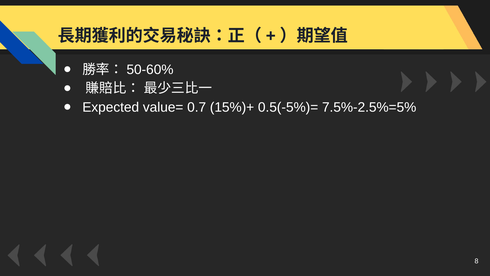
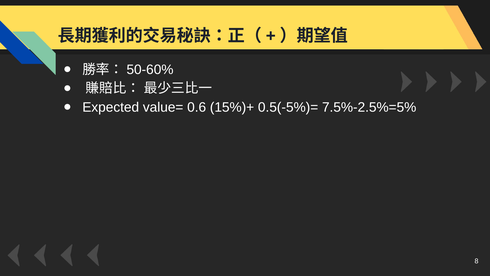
0.7: 0.7 -> 0.6
